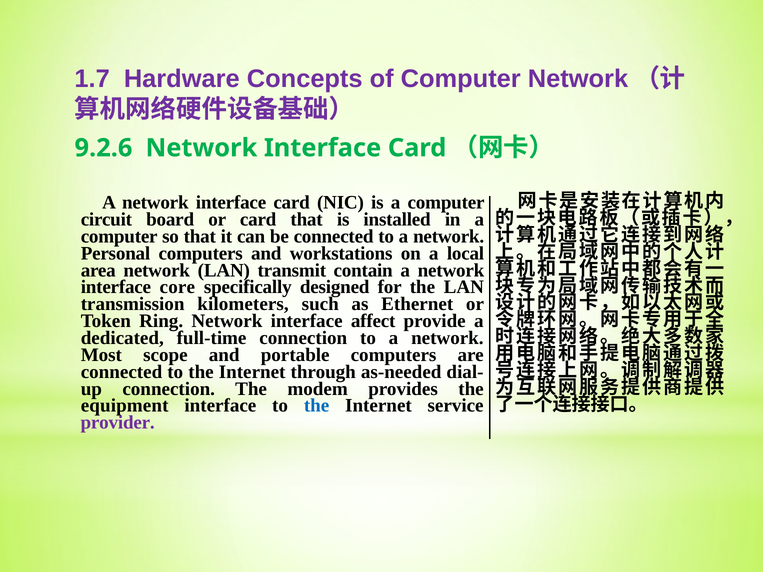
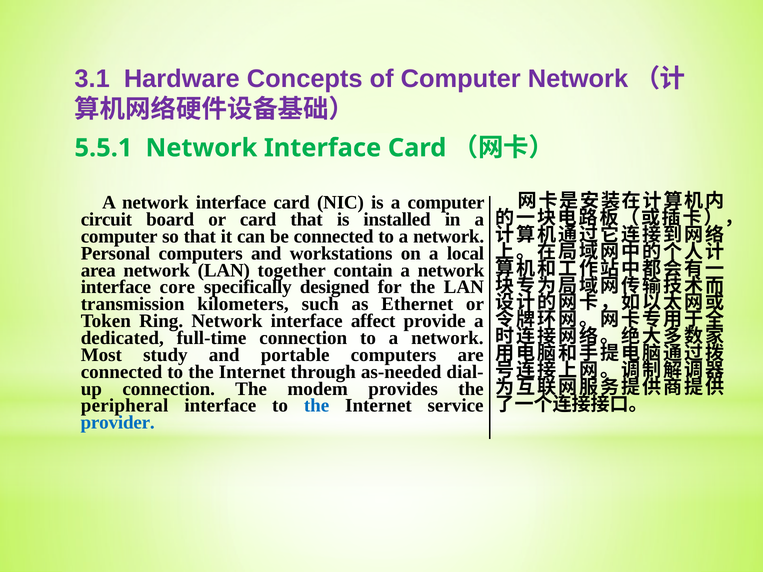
1.7: 1.7 -> 3.1
9.2.6: 9.2.6 -> 5.5.1
transmit: transmit -> together
scope: scope -> study
equipment: equipment -> peripheral
provider colour: purple -> blue
